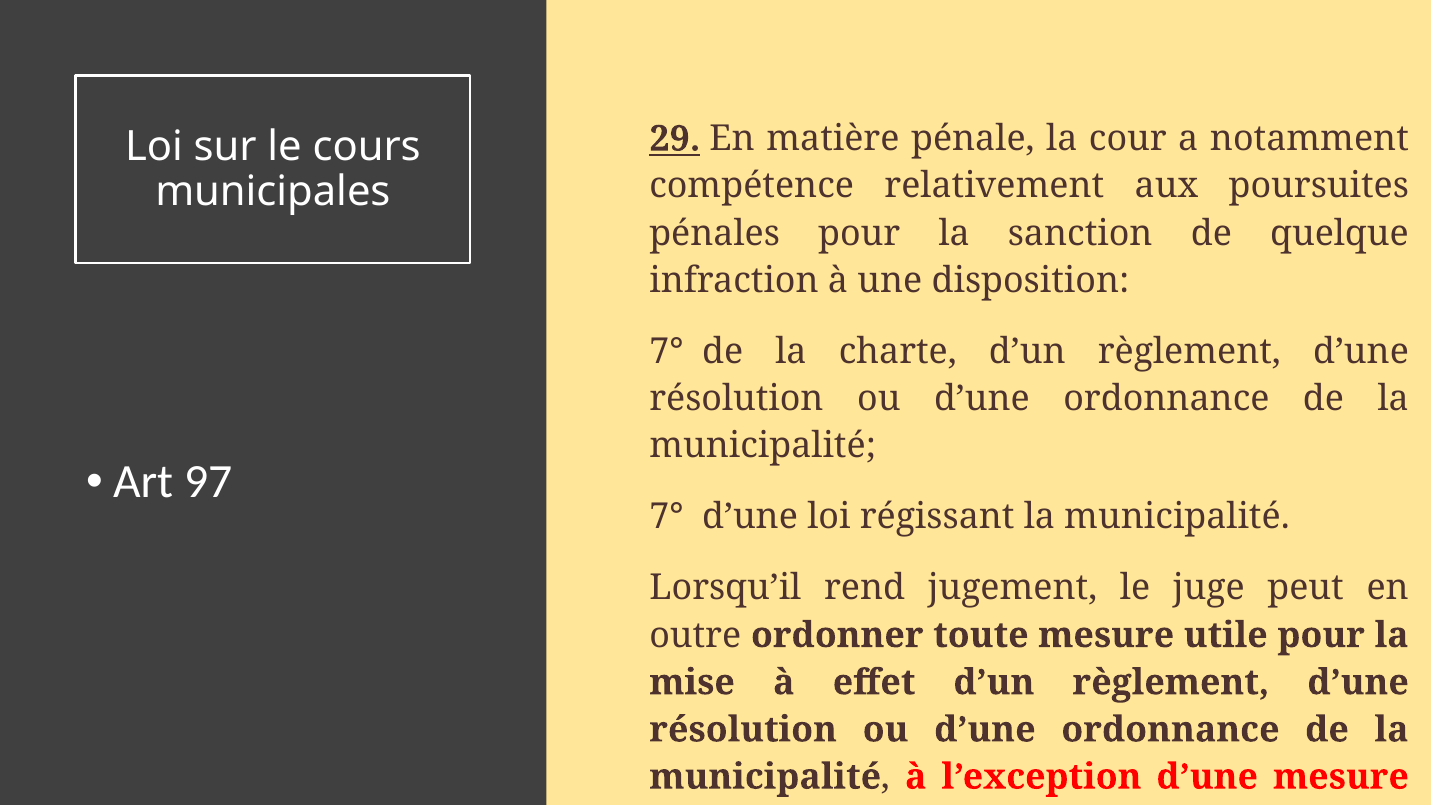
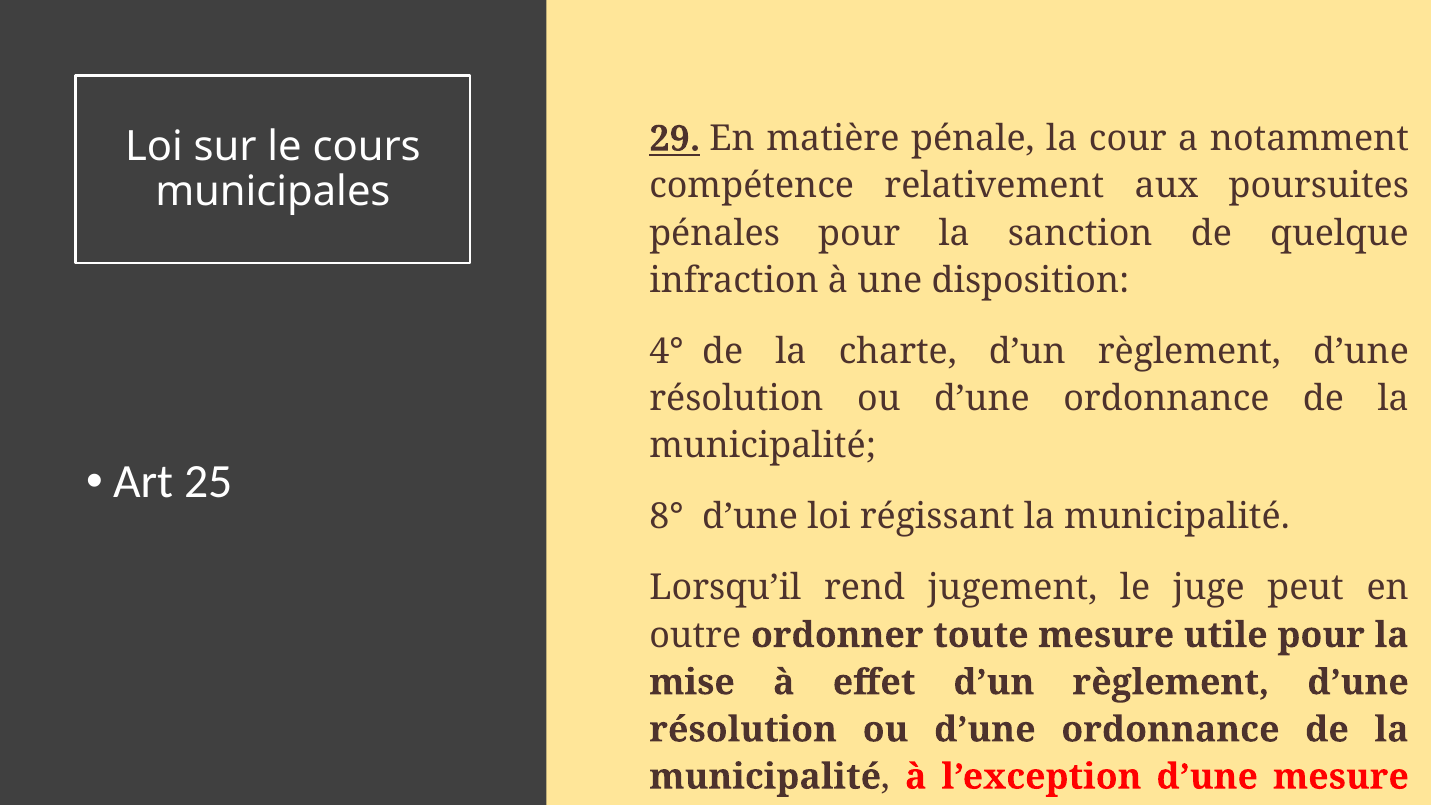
7° at (666, 351): 7° -> 4°
97: 97 -> 25
7° at (666, 517): 7° -> 8°
